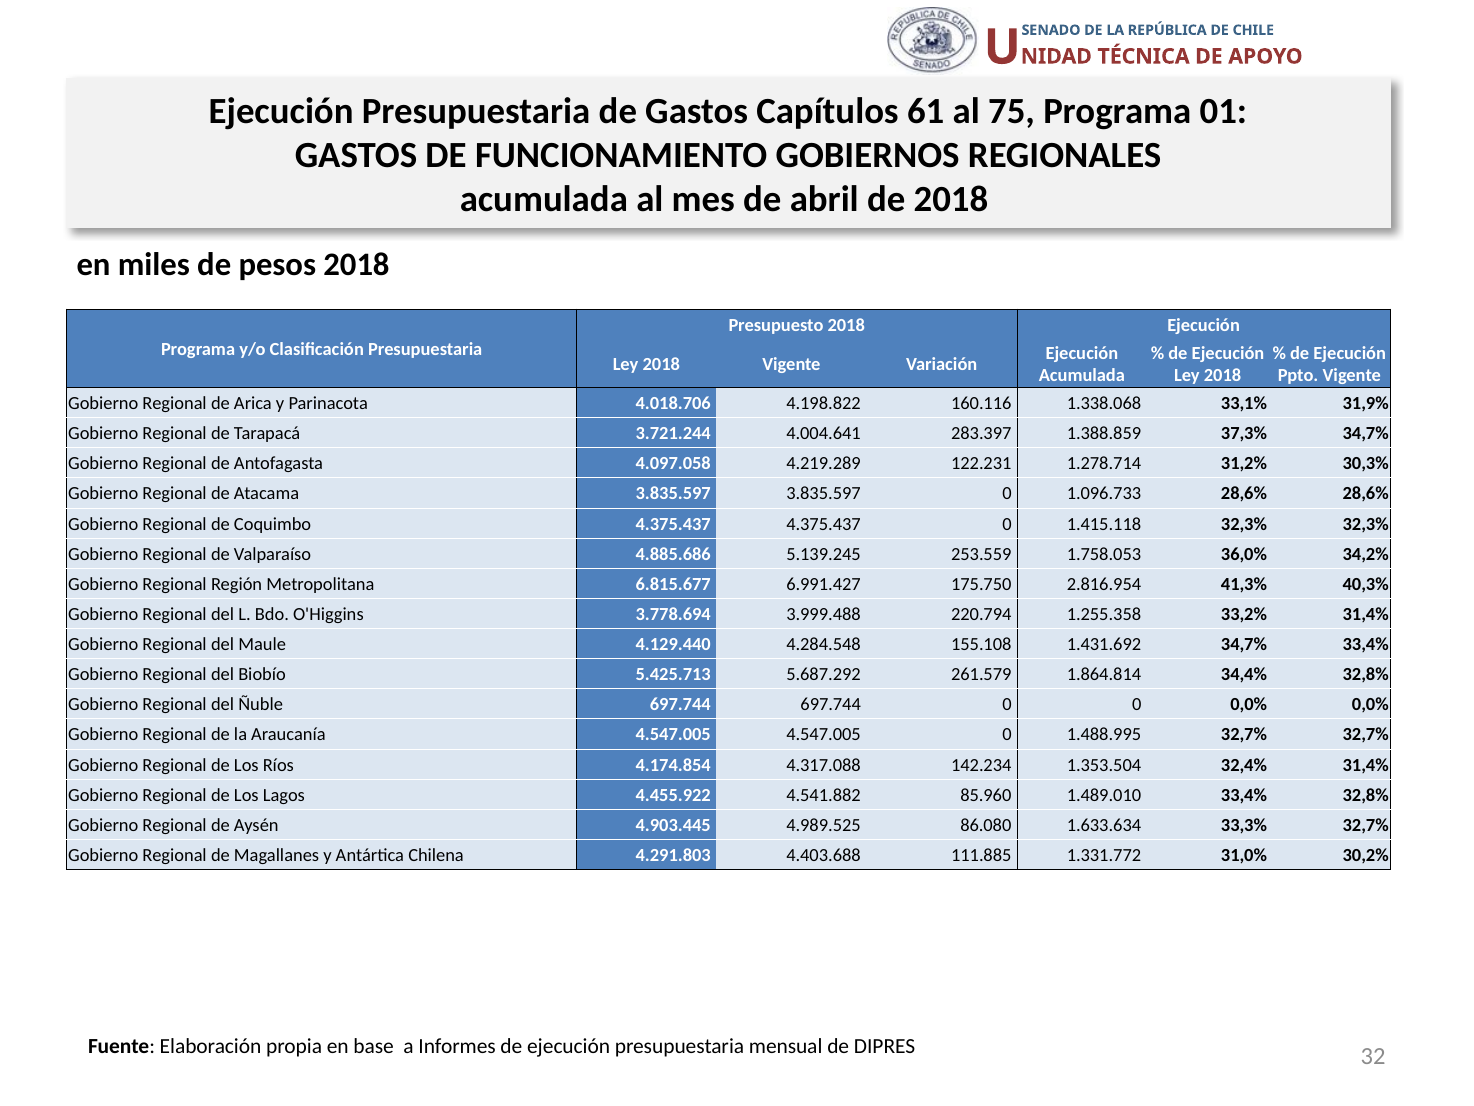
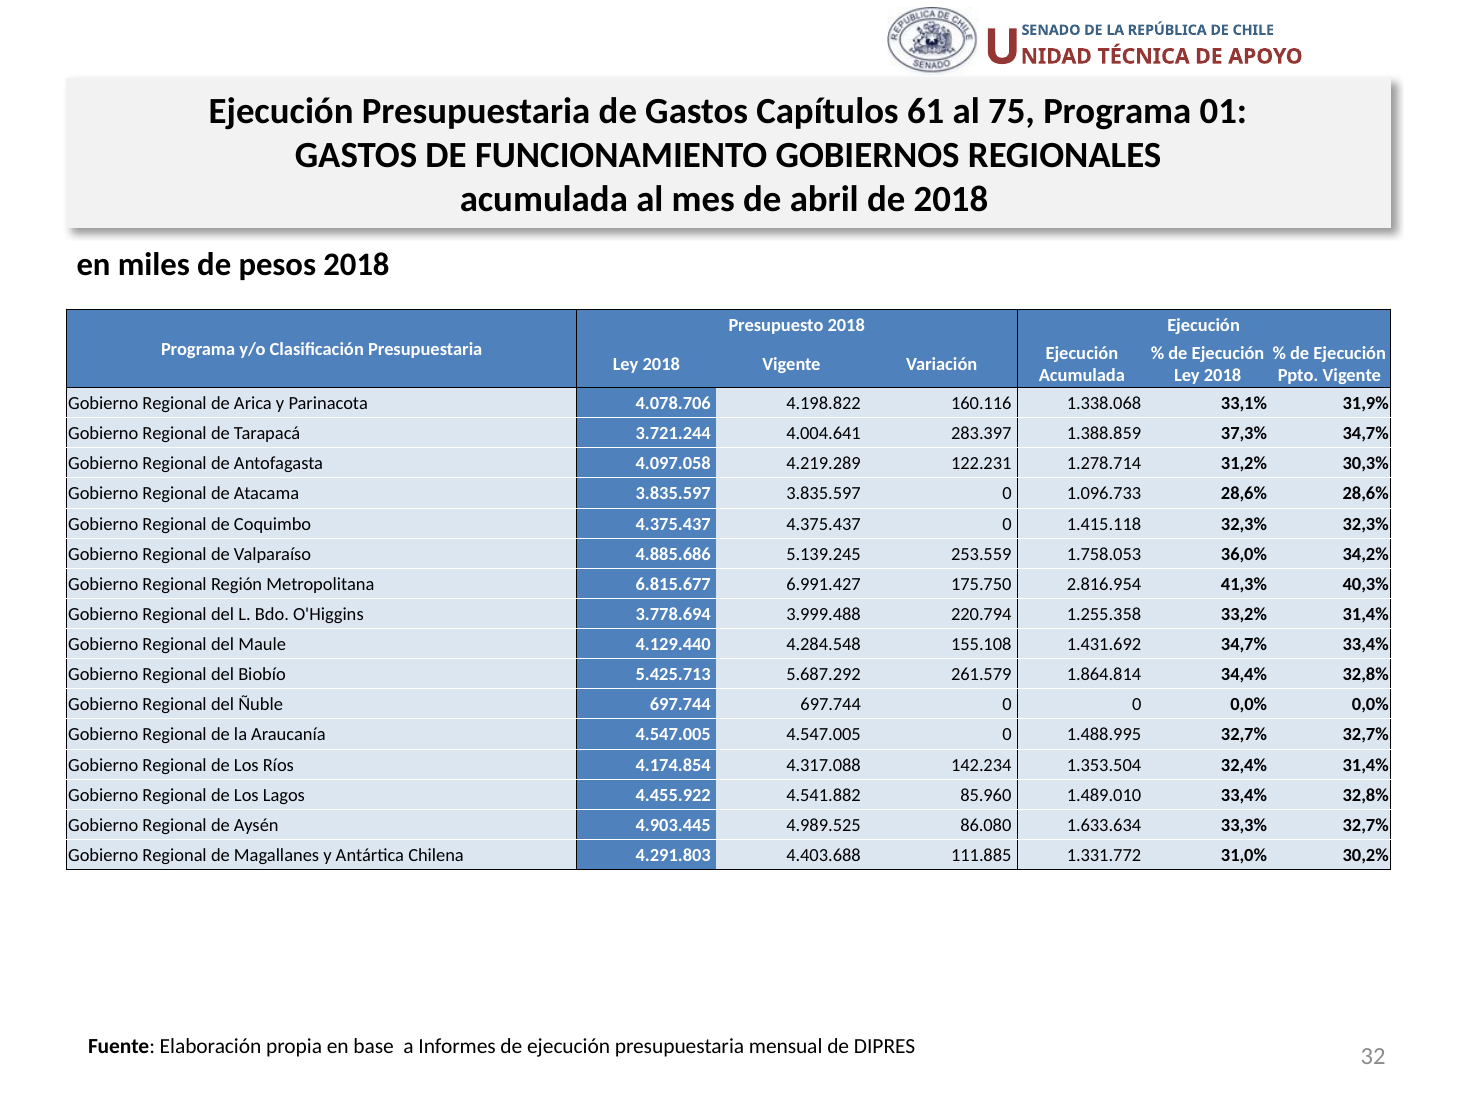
4.018.706: 4.018.706 -> 4.078.706
